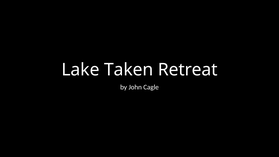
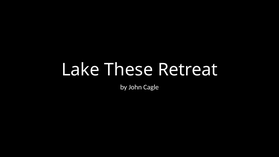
Taken: Taken -> These
